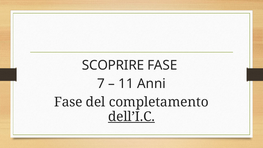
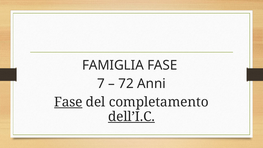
SCOPRIRE: SCOPRIRE -> FAMIGLIA
11: 11 -> 72
Fase at (68, 102) underline: none -> present
